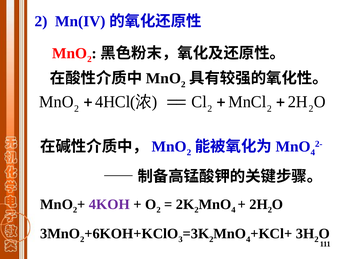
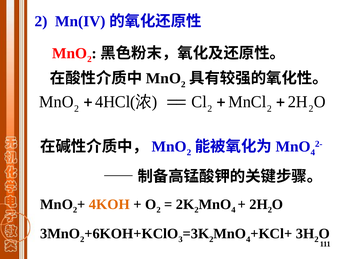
4KOH colour: purple -> orange
